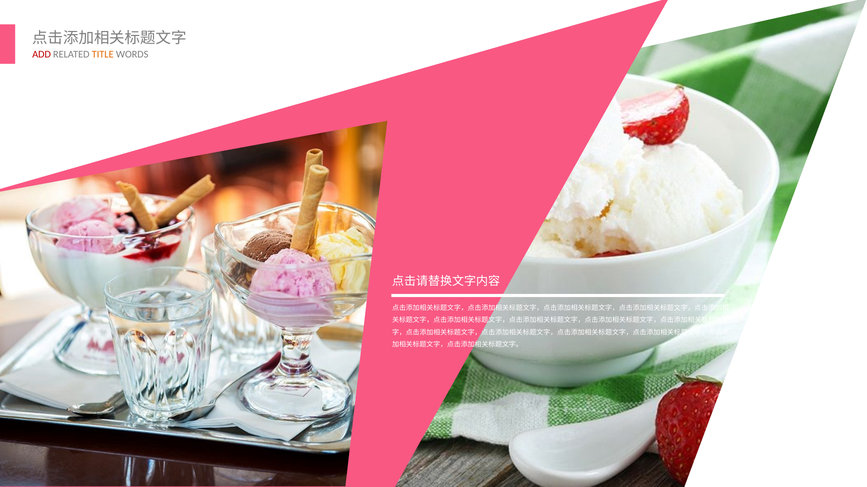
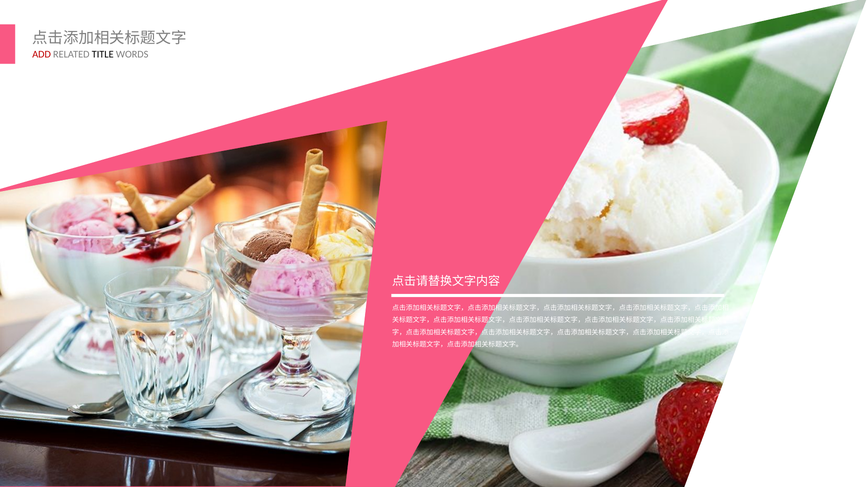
TITLE colour: orange -> black
